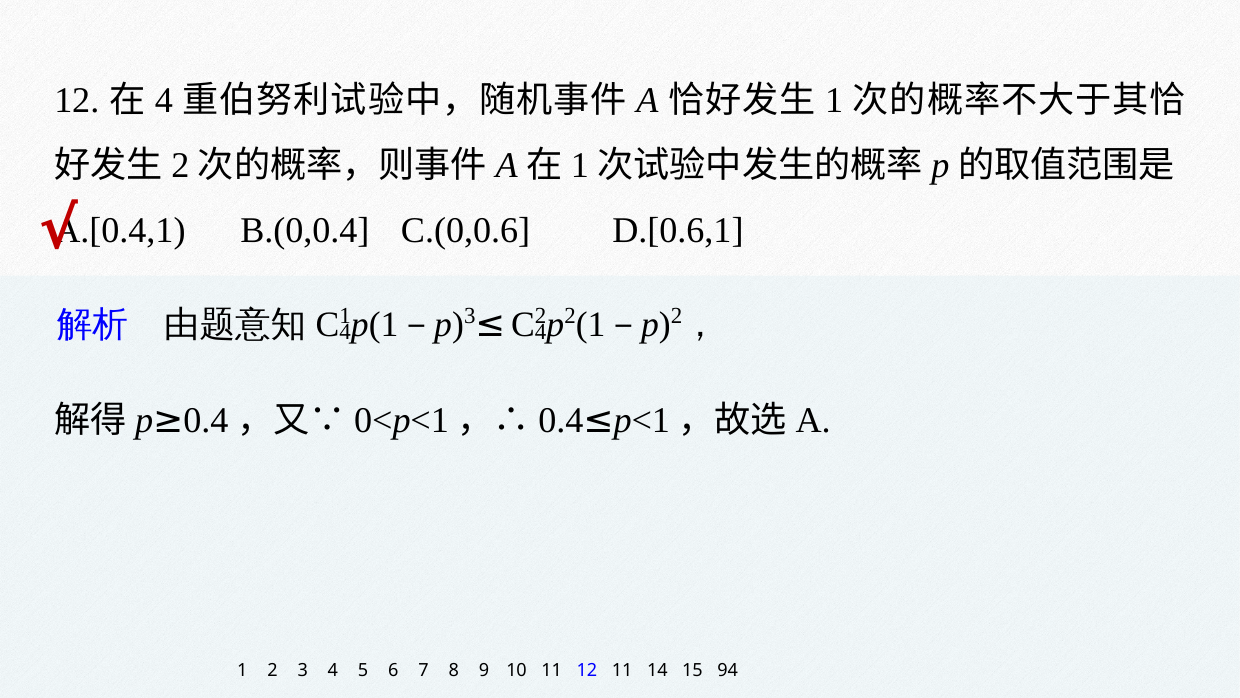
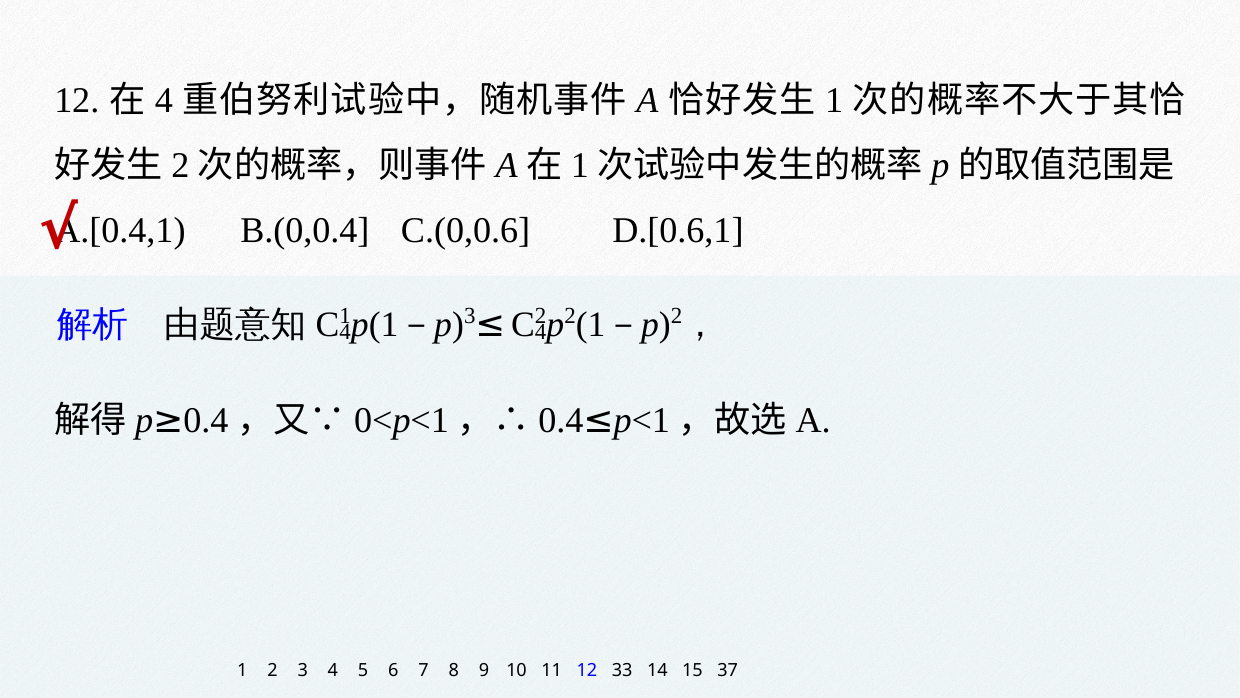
12 11: 11 -> 33
94: 94 -> 37
